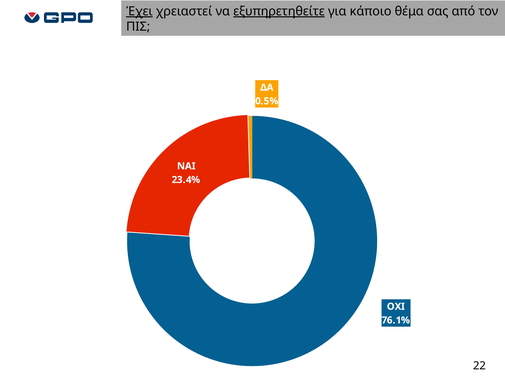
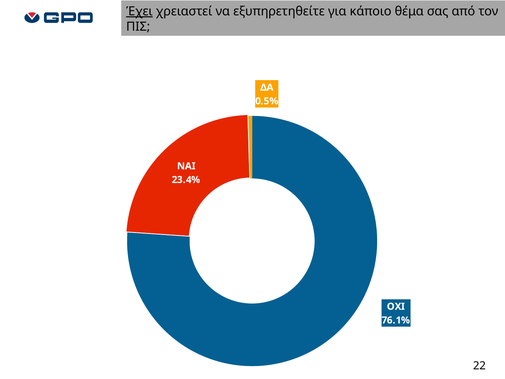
εξυπηρετηθείτε underline: present -> none
